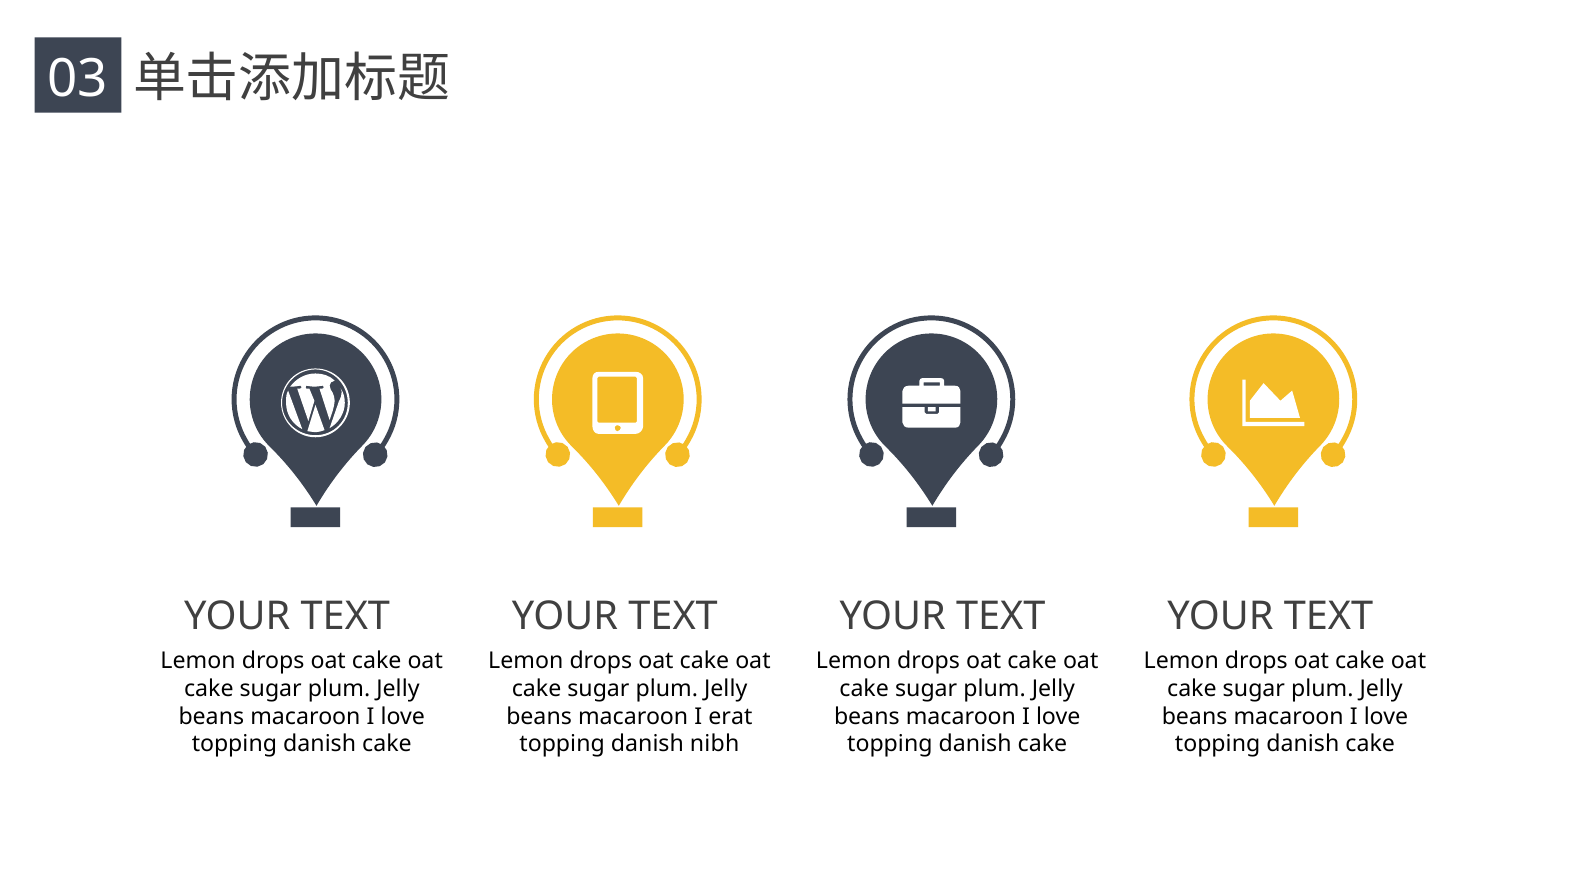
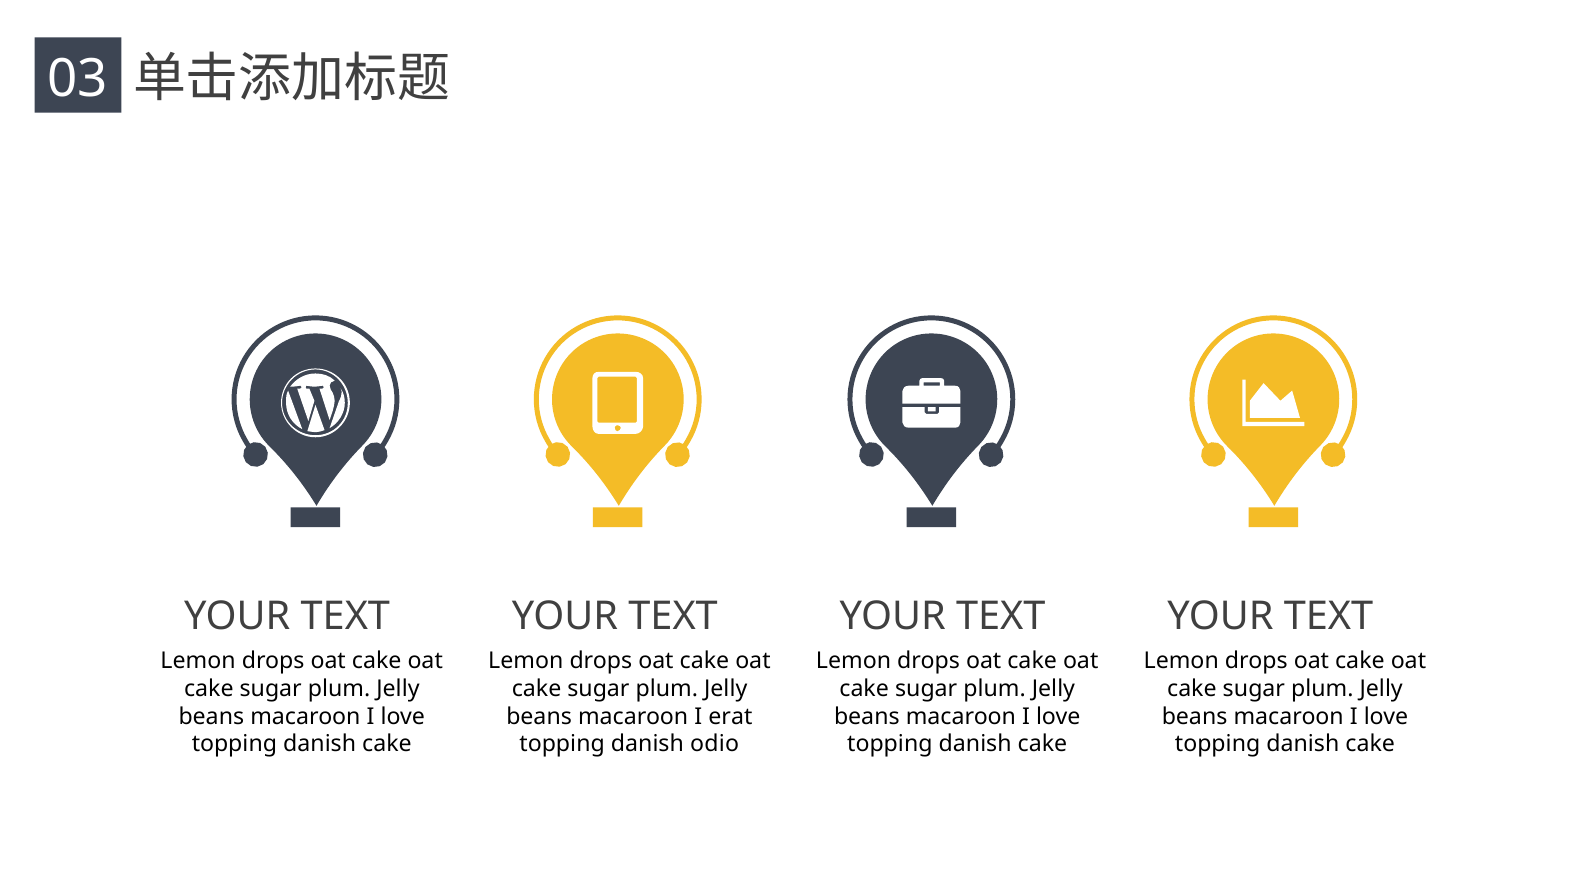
nibh: nibh -> odio
